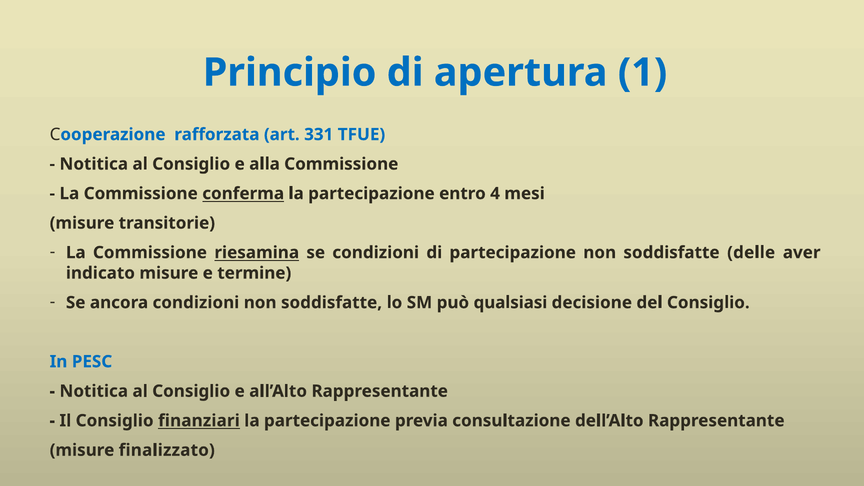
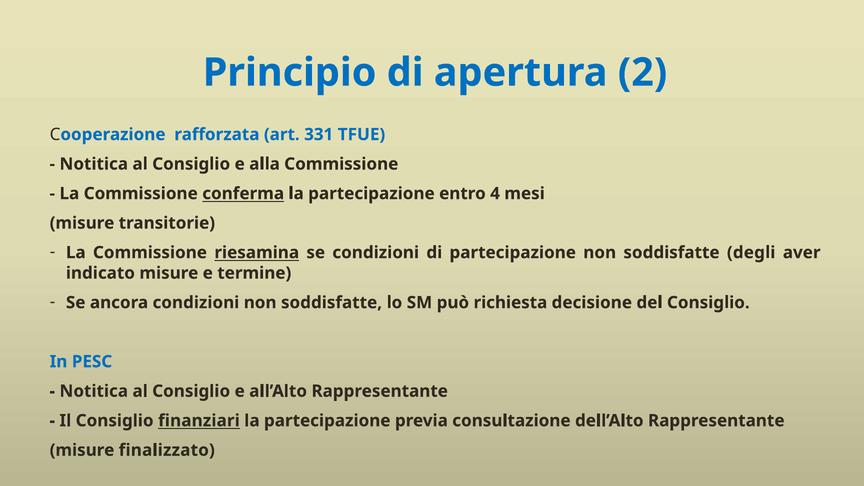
1: 1 -> 2
delle: delle -> degli
qualsiasi: qualsiasi -> richiesta
